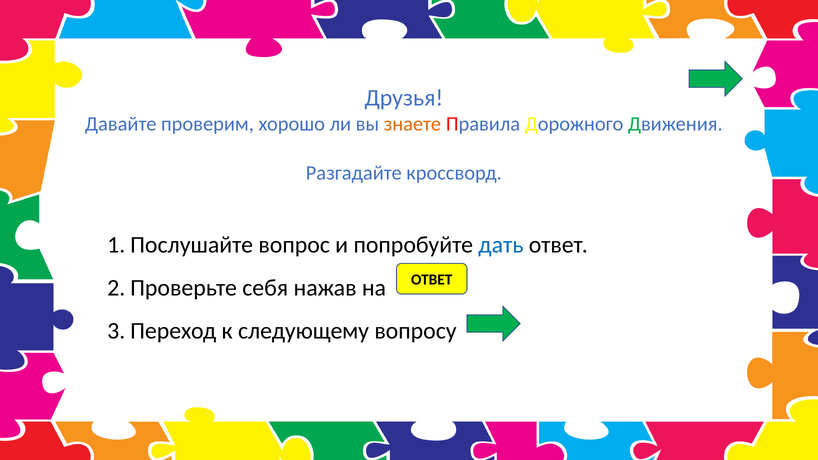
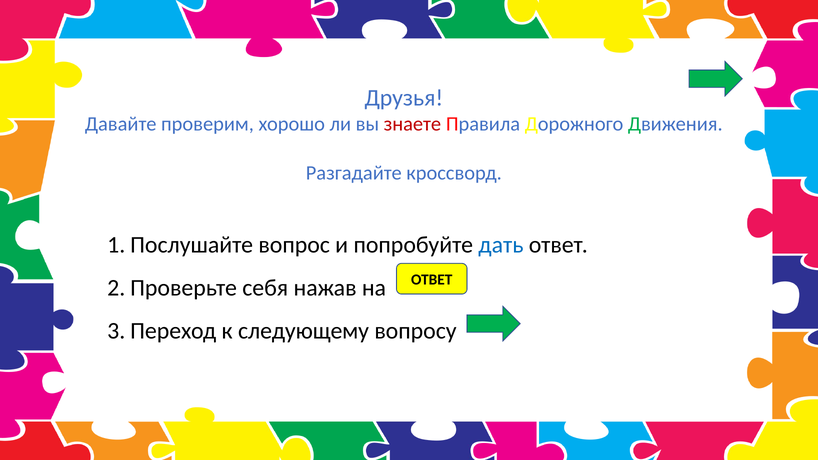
знаете colour: orange -> red
